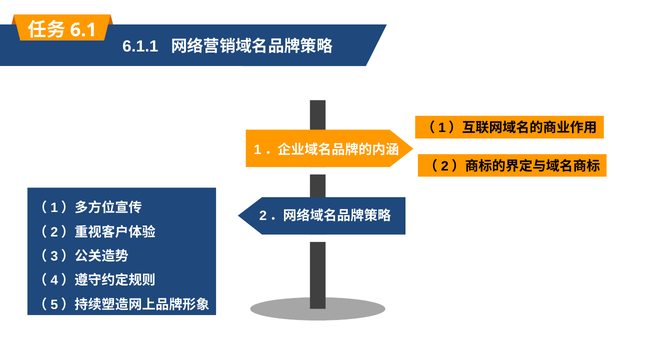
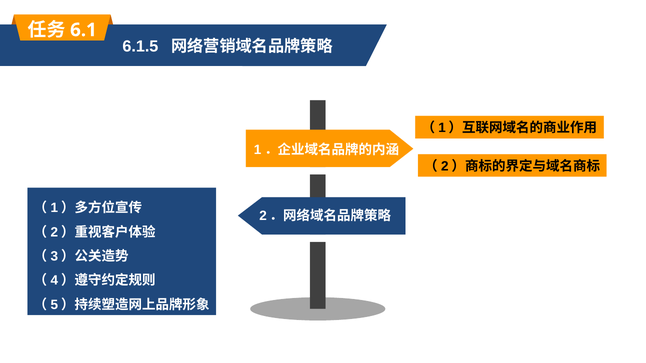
6.1.1: 6.1.1 -> 6.1.5
